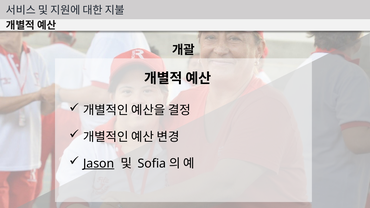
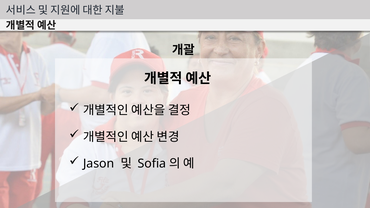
Jason underline: present -> none
